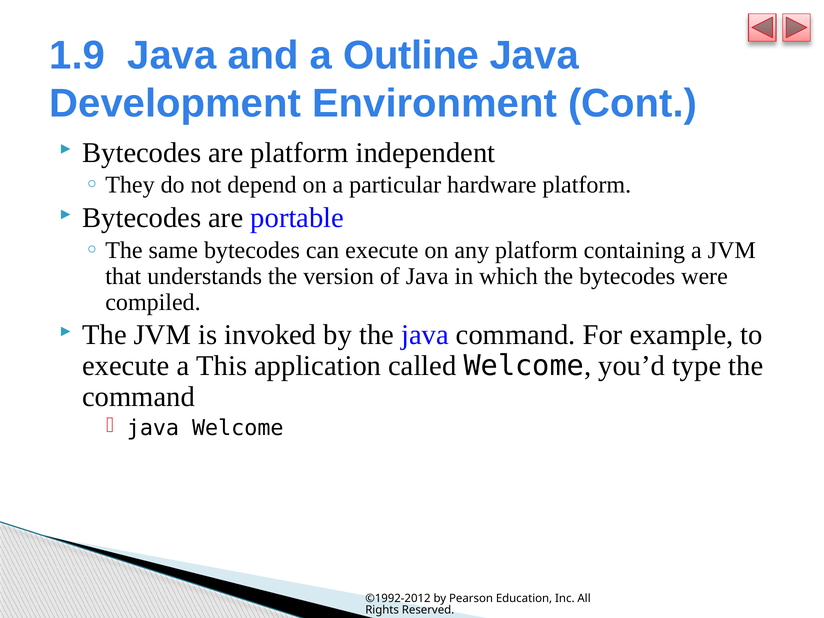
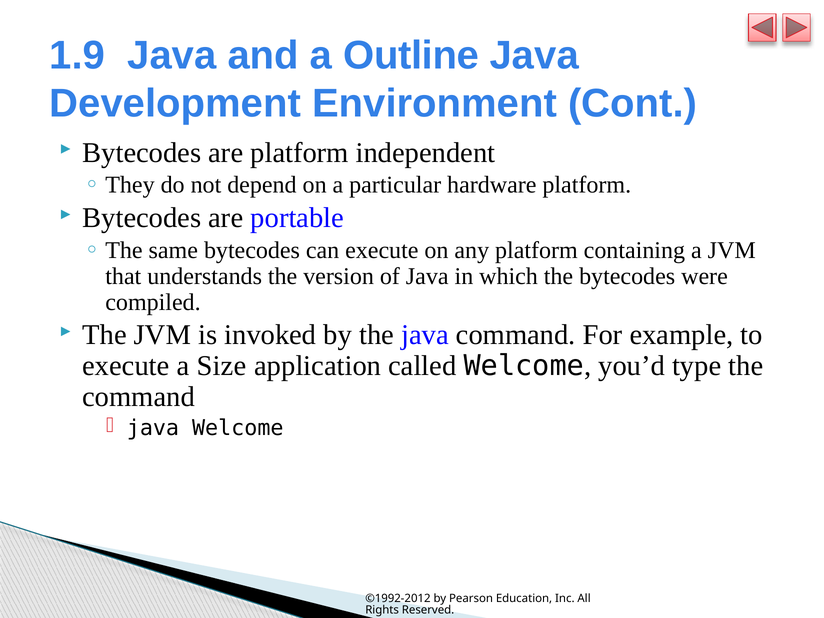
This: This -> Size
